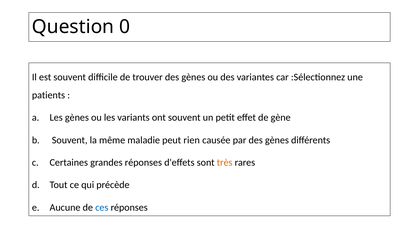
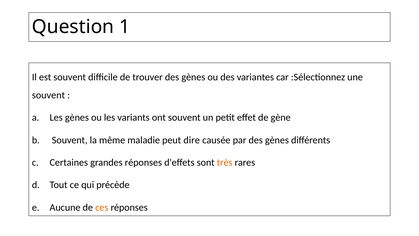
0: 0 -> 1
patients at (49, 95): patients -> souvent
rien: rien -> dire
ces colour: blue -> orange
